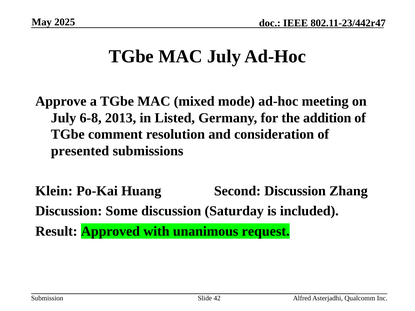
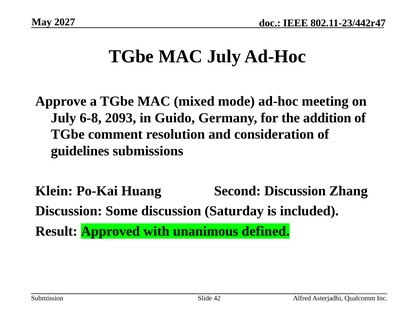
2025: 2025 -> 2027
2013: 2013 -> 2093
Listed: Listed -> Guido
presented: presented -> guidelines
request: request -> defined
